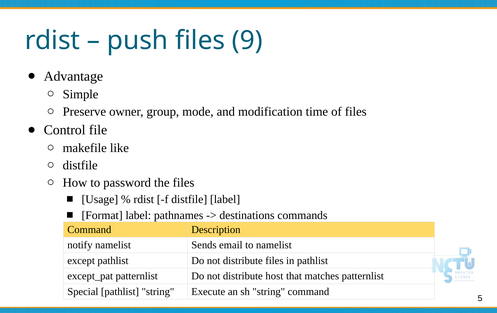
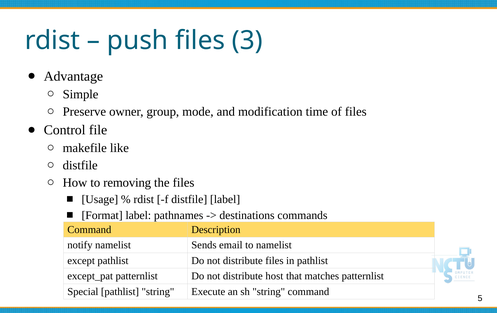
9: 9 -> 3
password: password -> removing
